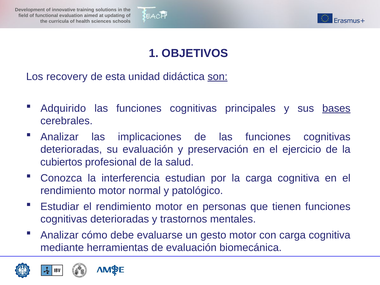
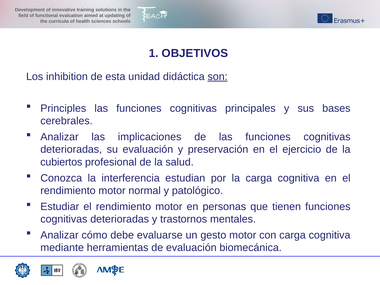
recovery: recovery -> inhibition
Adquirido: Adquirido -> Principles
bases underline: present -> none
